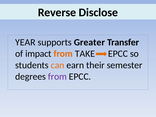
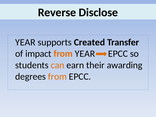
Greater: Greater -> Created
from TAKE: TAKE -> YEAR
semester: semester -> awarding
from at (57, 77) colour: purple -> orange
